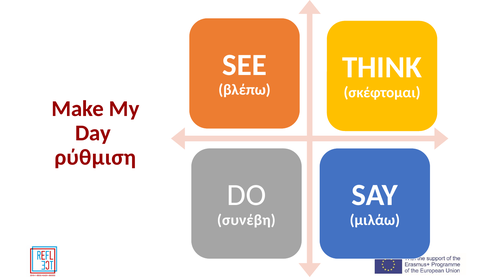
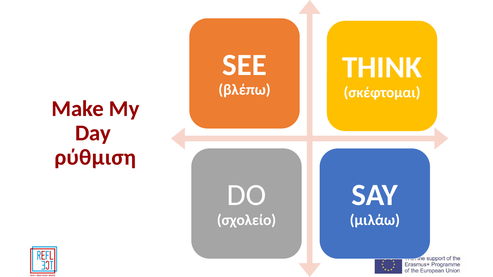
συνέβη: συνέβη -> σχολείο
